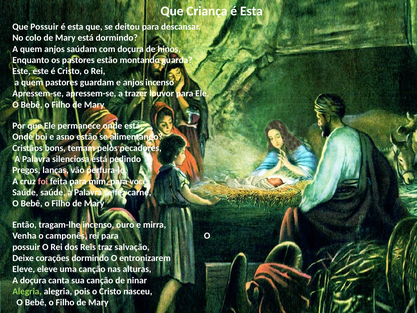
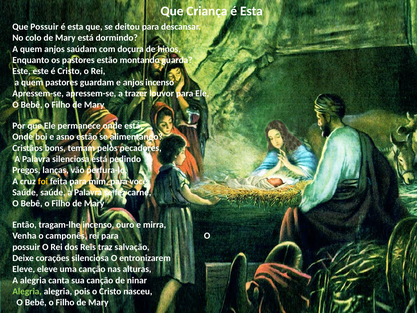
foi colour: pink -> yellow
corações dormindo: dormindo -> silenciosa
A doçura: doçura -> alegria
